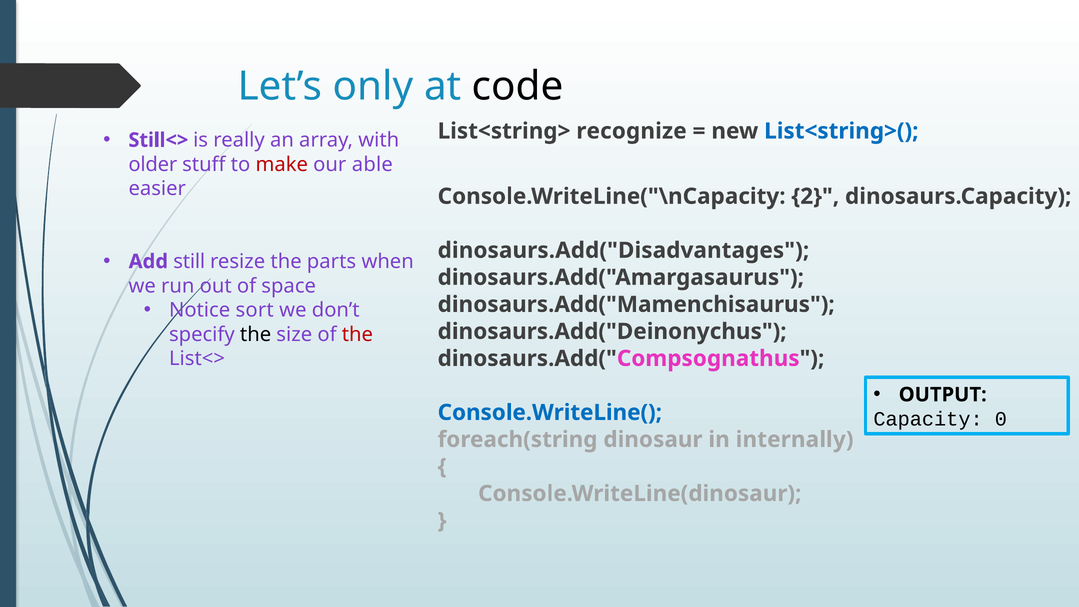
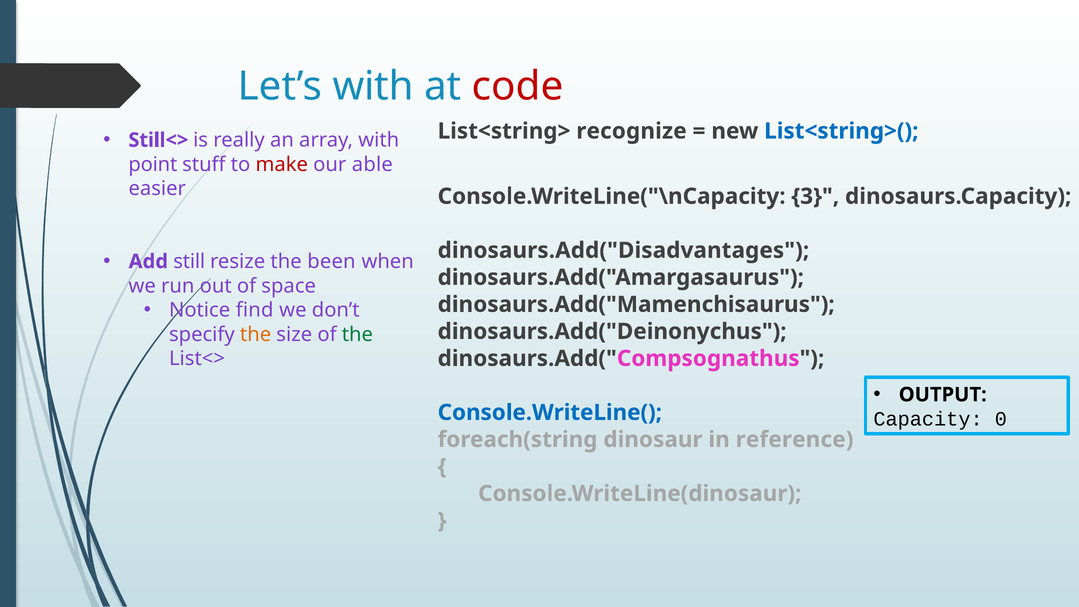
Let’s only: only -> with
code colour: black -> red
older: older -> point
2: 2 -> 3
parts: parts -> been
sort: sort -> find
the at (256, 334) colour: black -> orange
the at (357, 334) colour: red -> green
internally: internally -> reference
